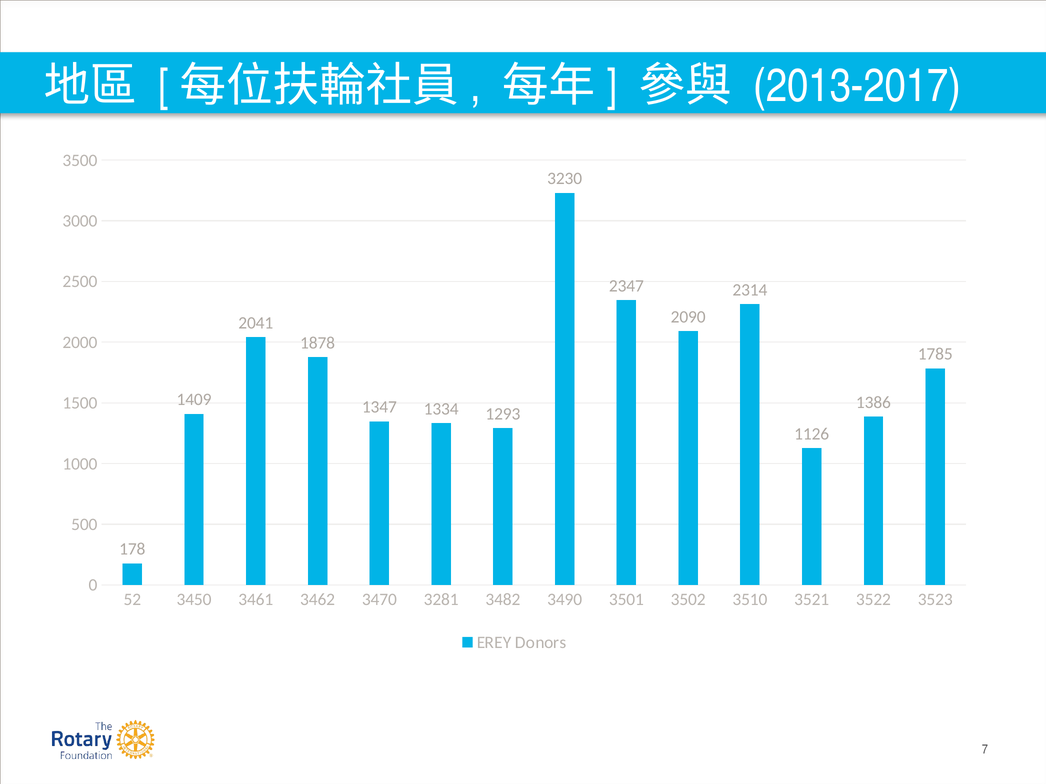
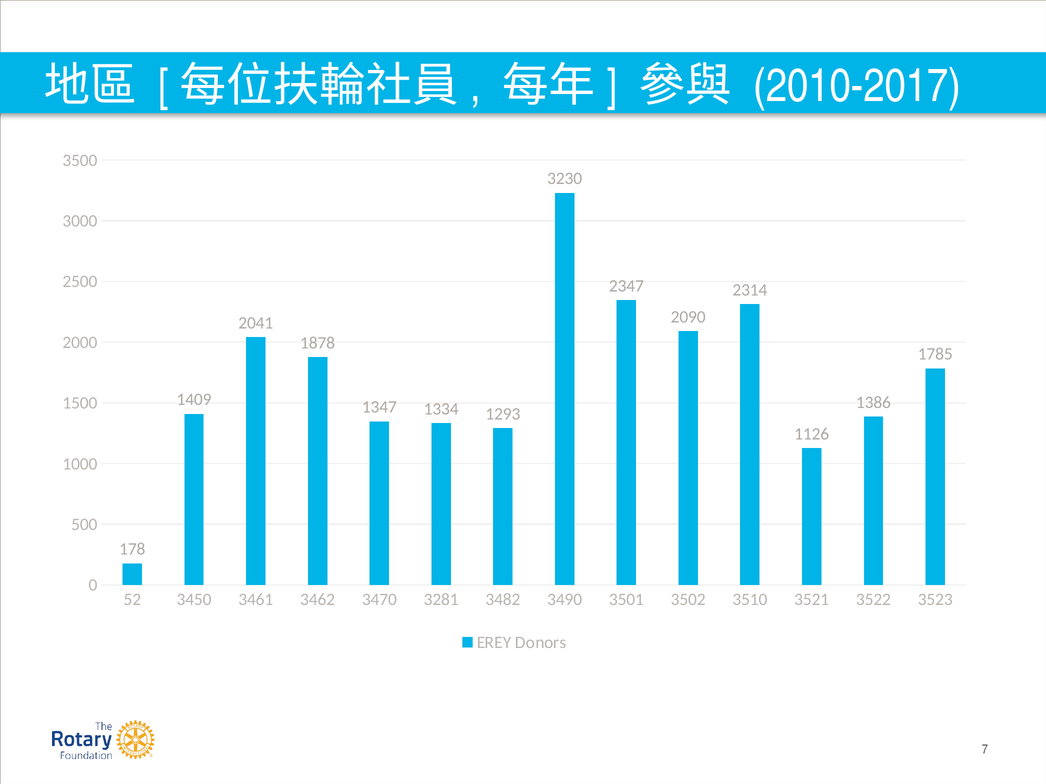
2013-2017: 2013-2017 -> 2010-2017
